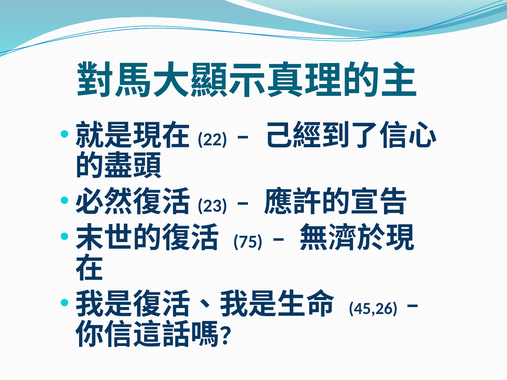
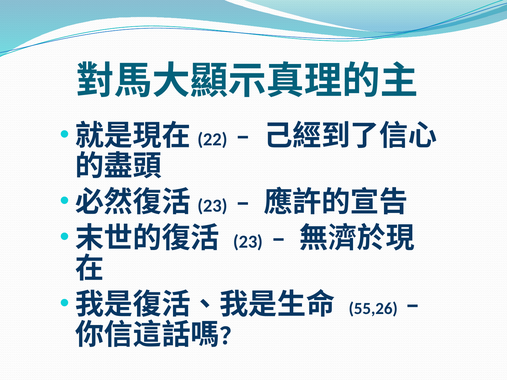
75 at (248, 242): 75 -> 23
45,26: 45,26 -> 55,26
